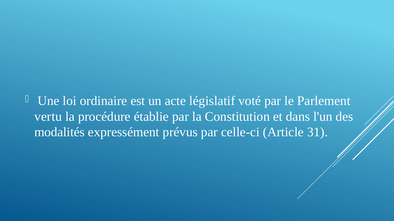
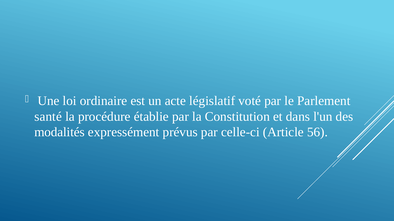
vertu: vertu -> santé
31: 31 -> 56
